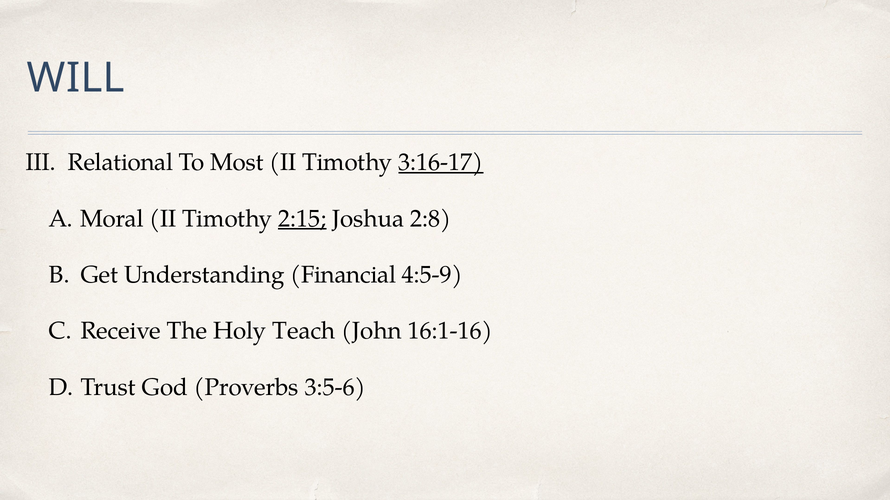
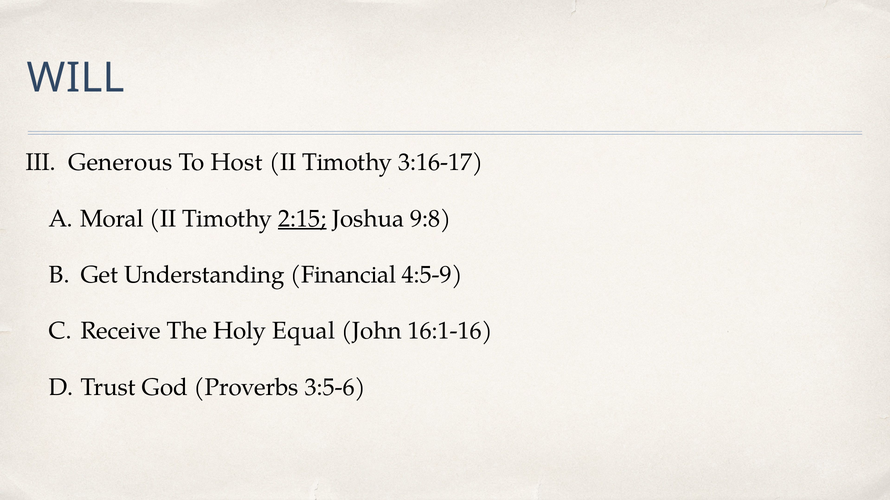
Relational: Relational -> Generous
Most: Most -> Host
3:16-17 underline: present -> none
2:8: 2:8 -> 9:8
Teach: Teach -> Equal
